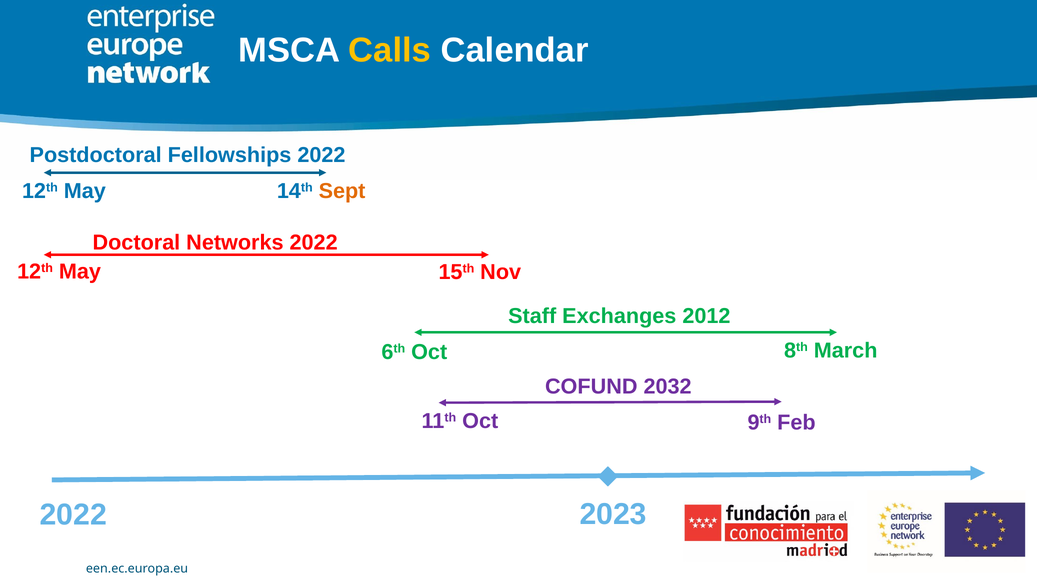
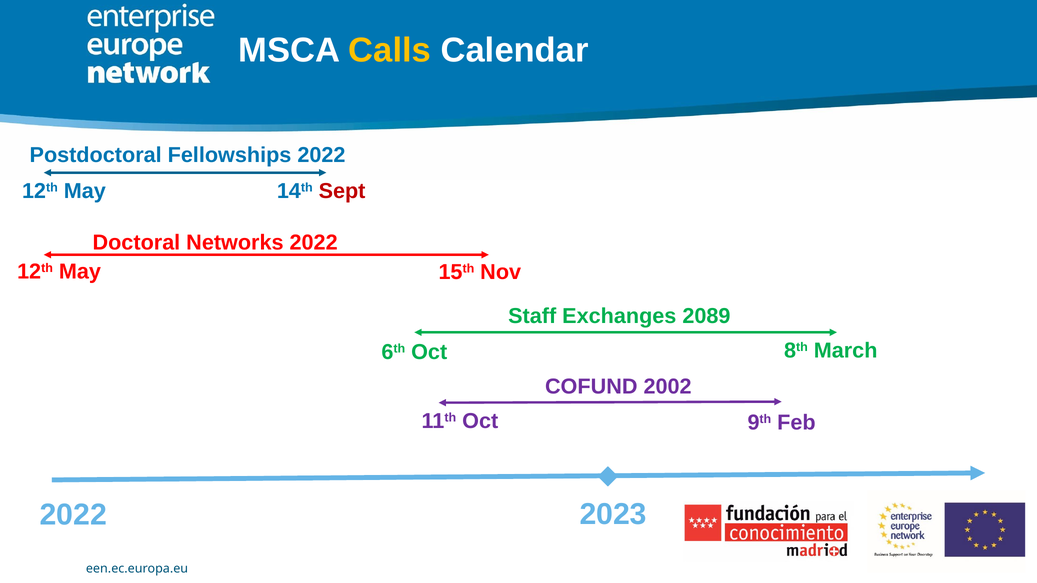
Sept colour: orange -> red
2012: 2012 -> 2089
2032: 2032 -> 2002
